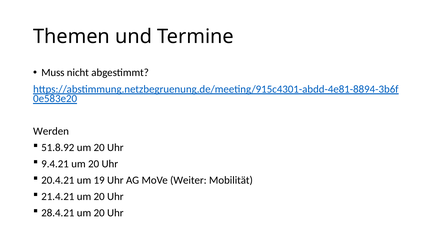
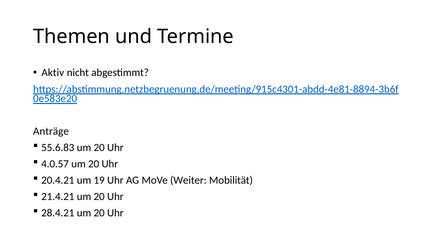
Muss: Muss -> Aktiv
Werden: Werden -> Anträge
51.8.92: 51.8.92 -> 55.6.83
9.4.21: 9.4.21 -> 4.0.57
